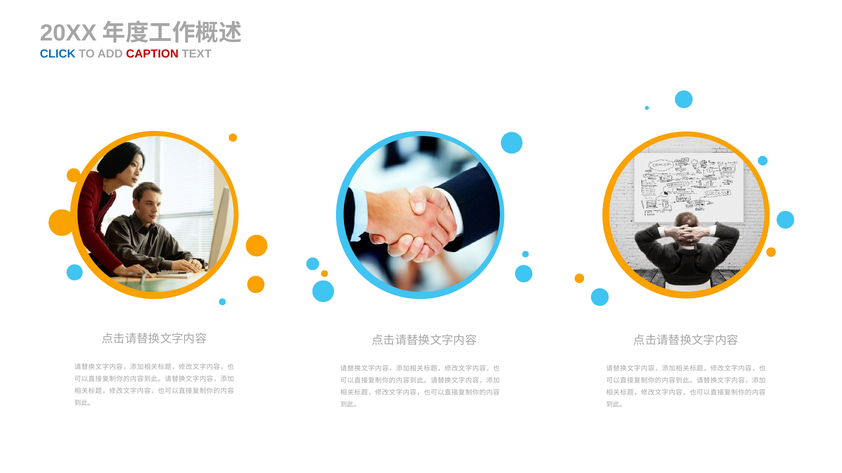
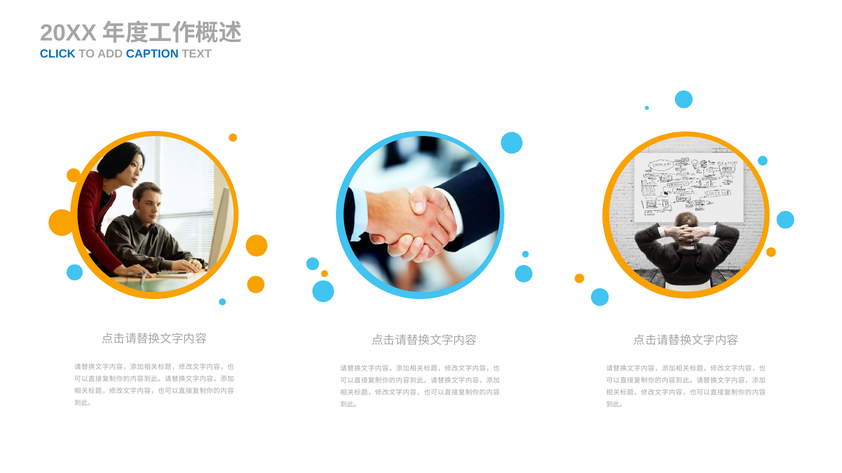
CAPTION colour: red -> blue
